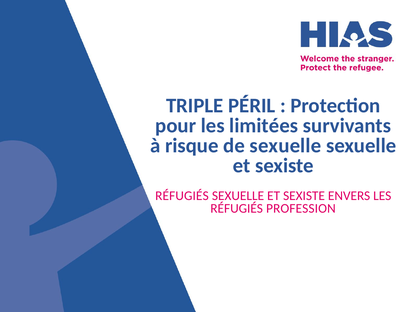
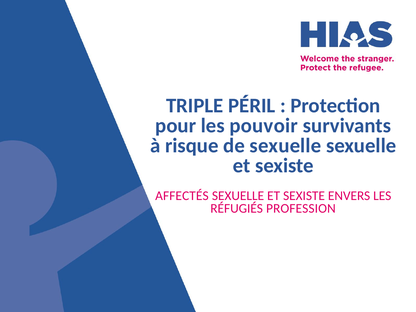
limitées: limitées -> pouvoir
RÉFUGIÉS at (182, 196): RÉFUGIÉS -> AFFECTÉS
